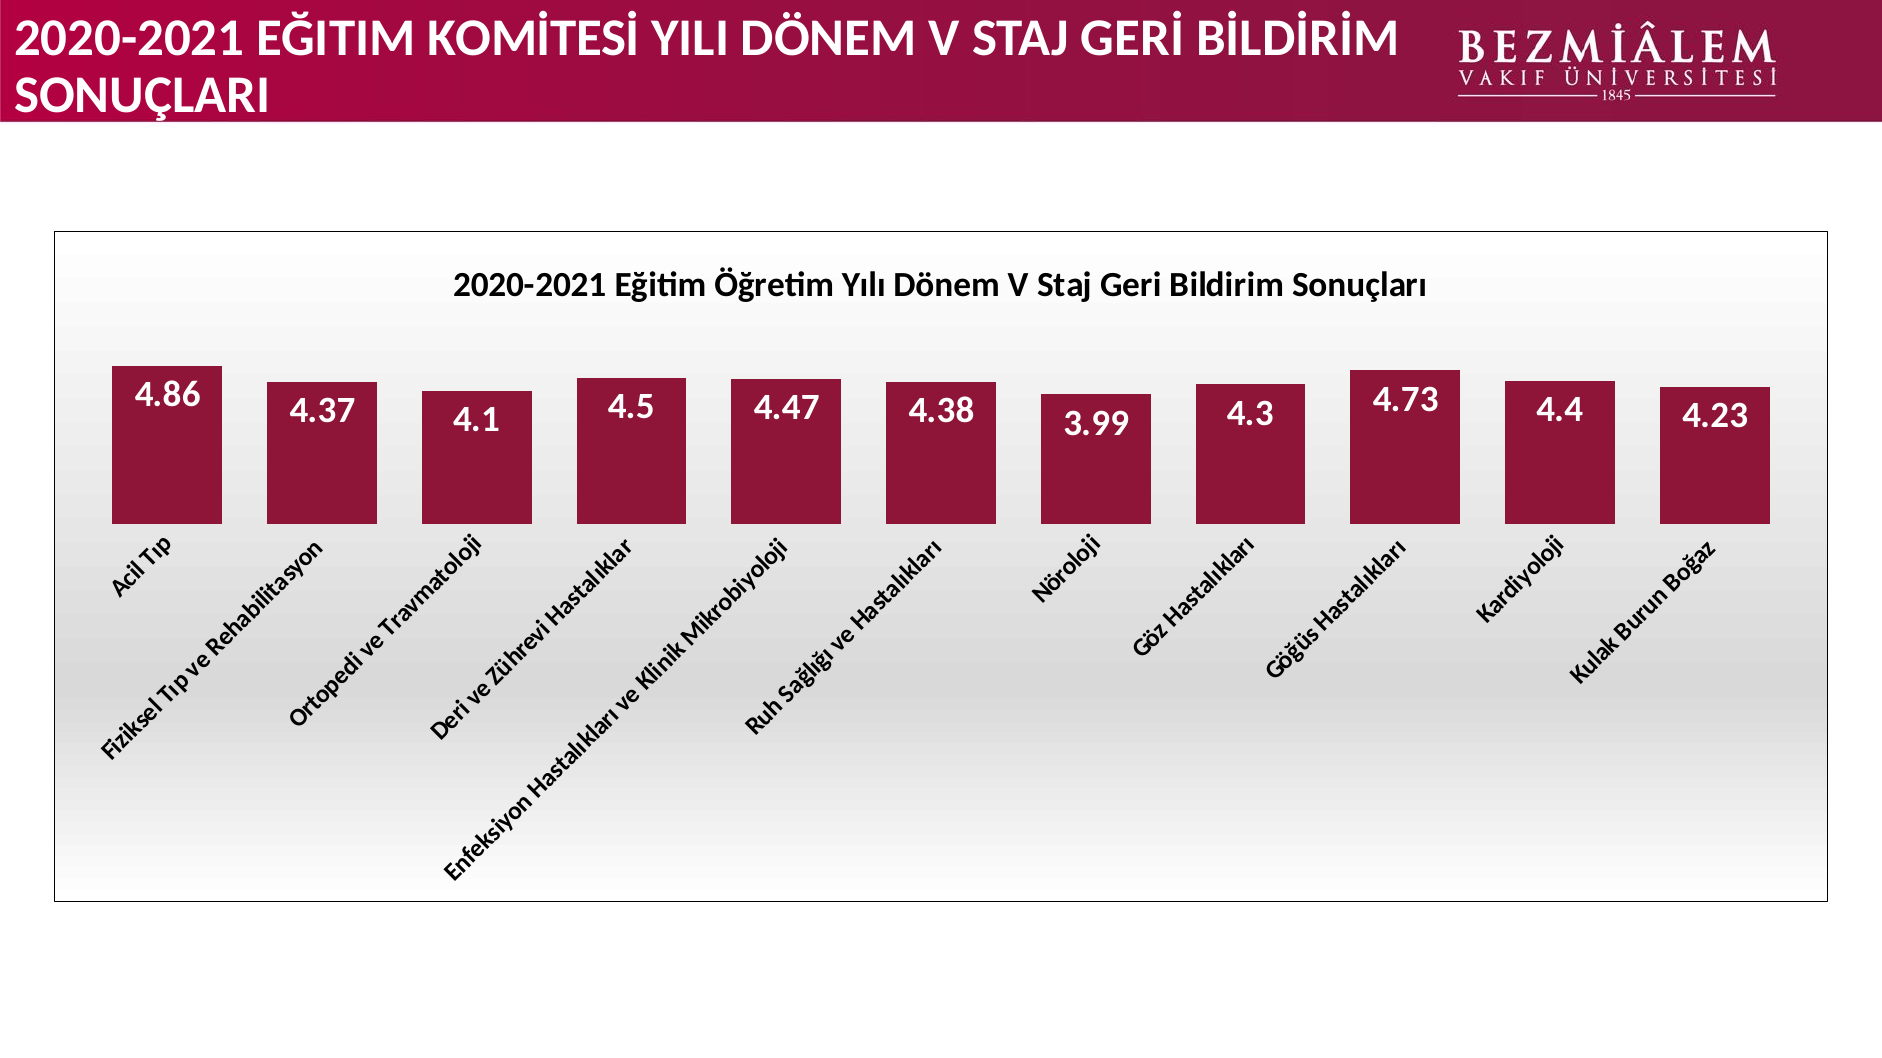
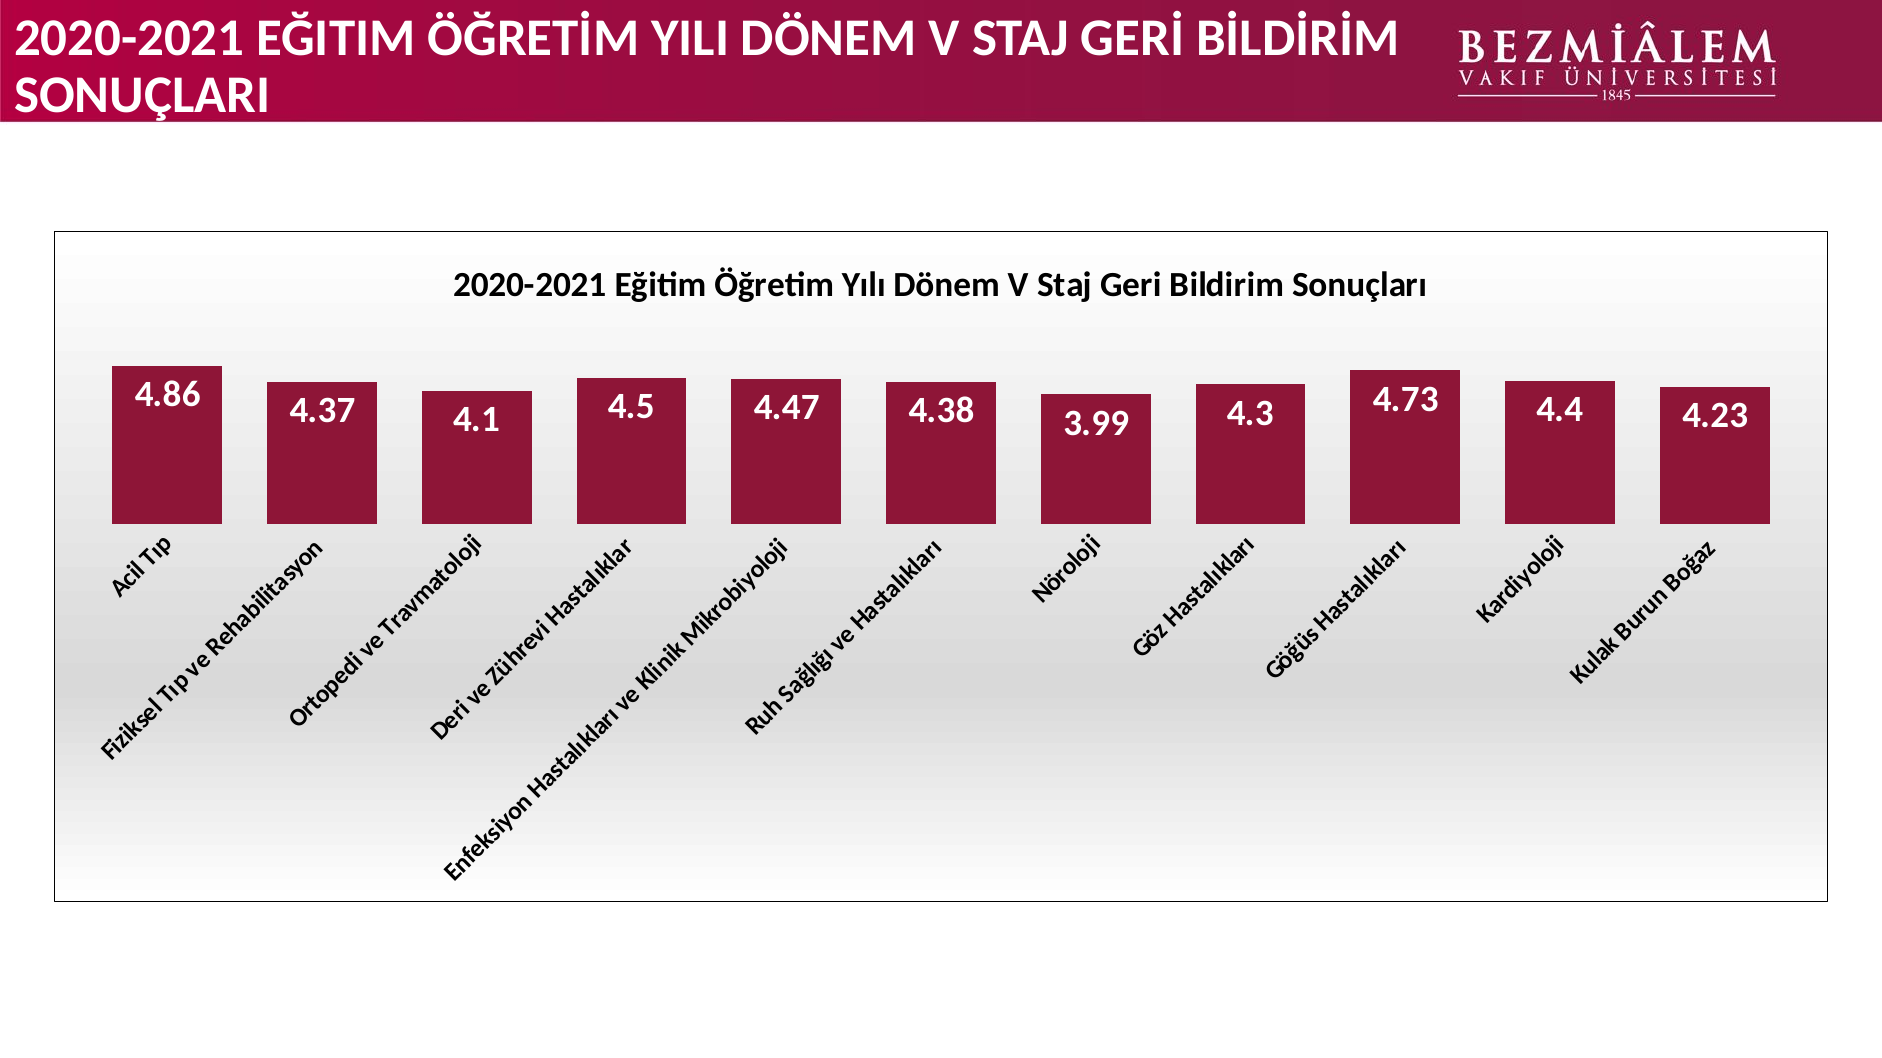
KOMİTESİ: KOMİTESİ -> ÖĞRETİM
